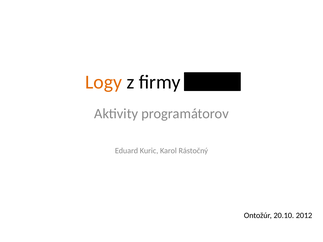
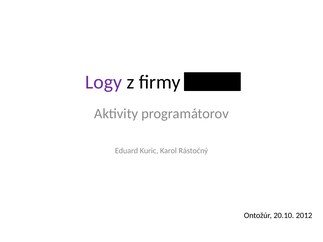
Logy colour: orange -> purple
